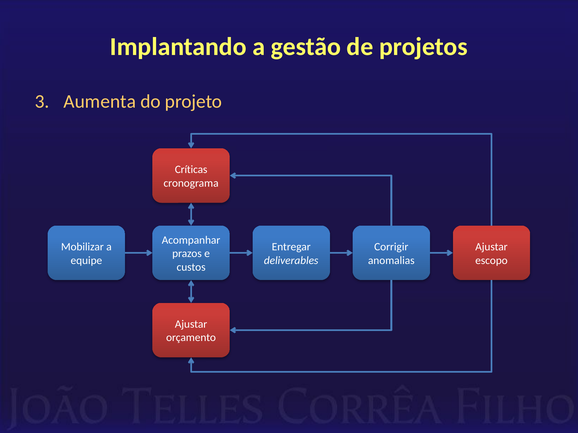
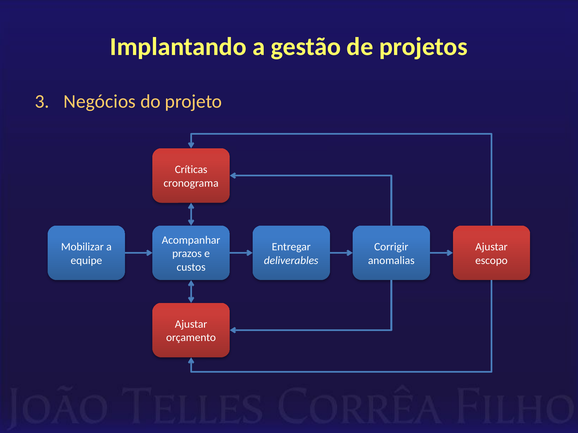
Aumenta: Aumenta -> Negócios
